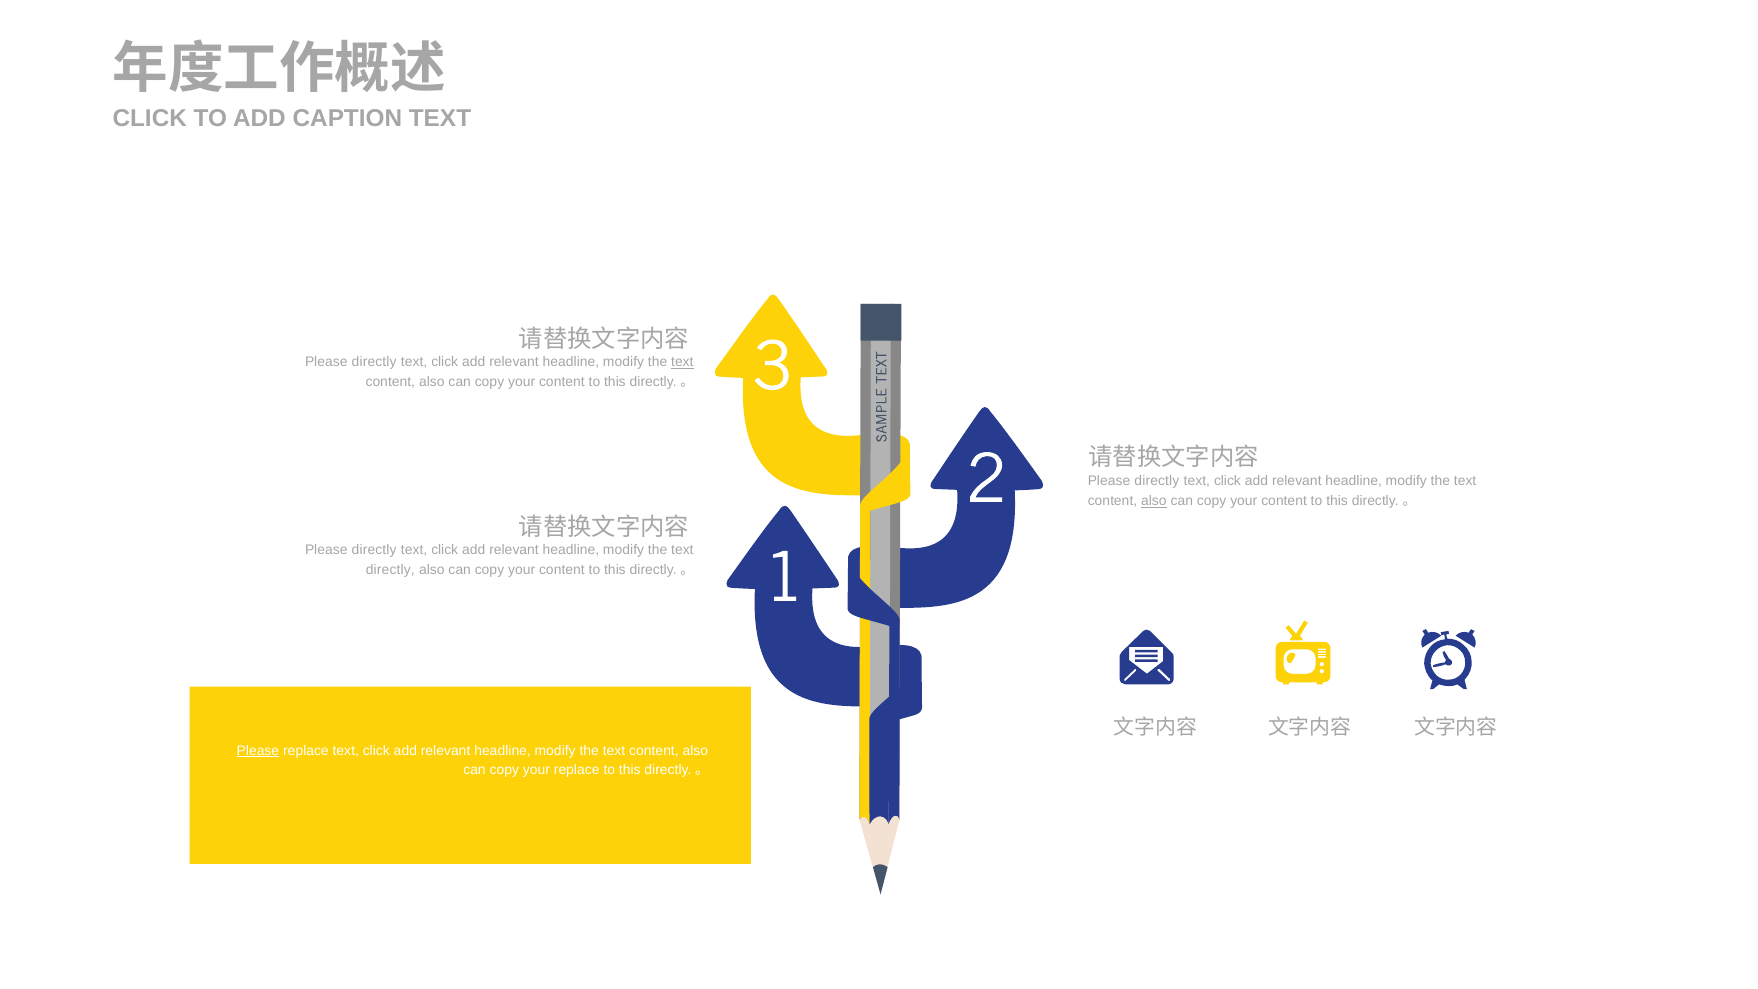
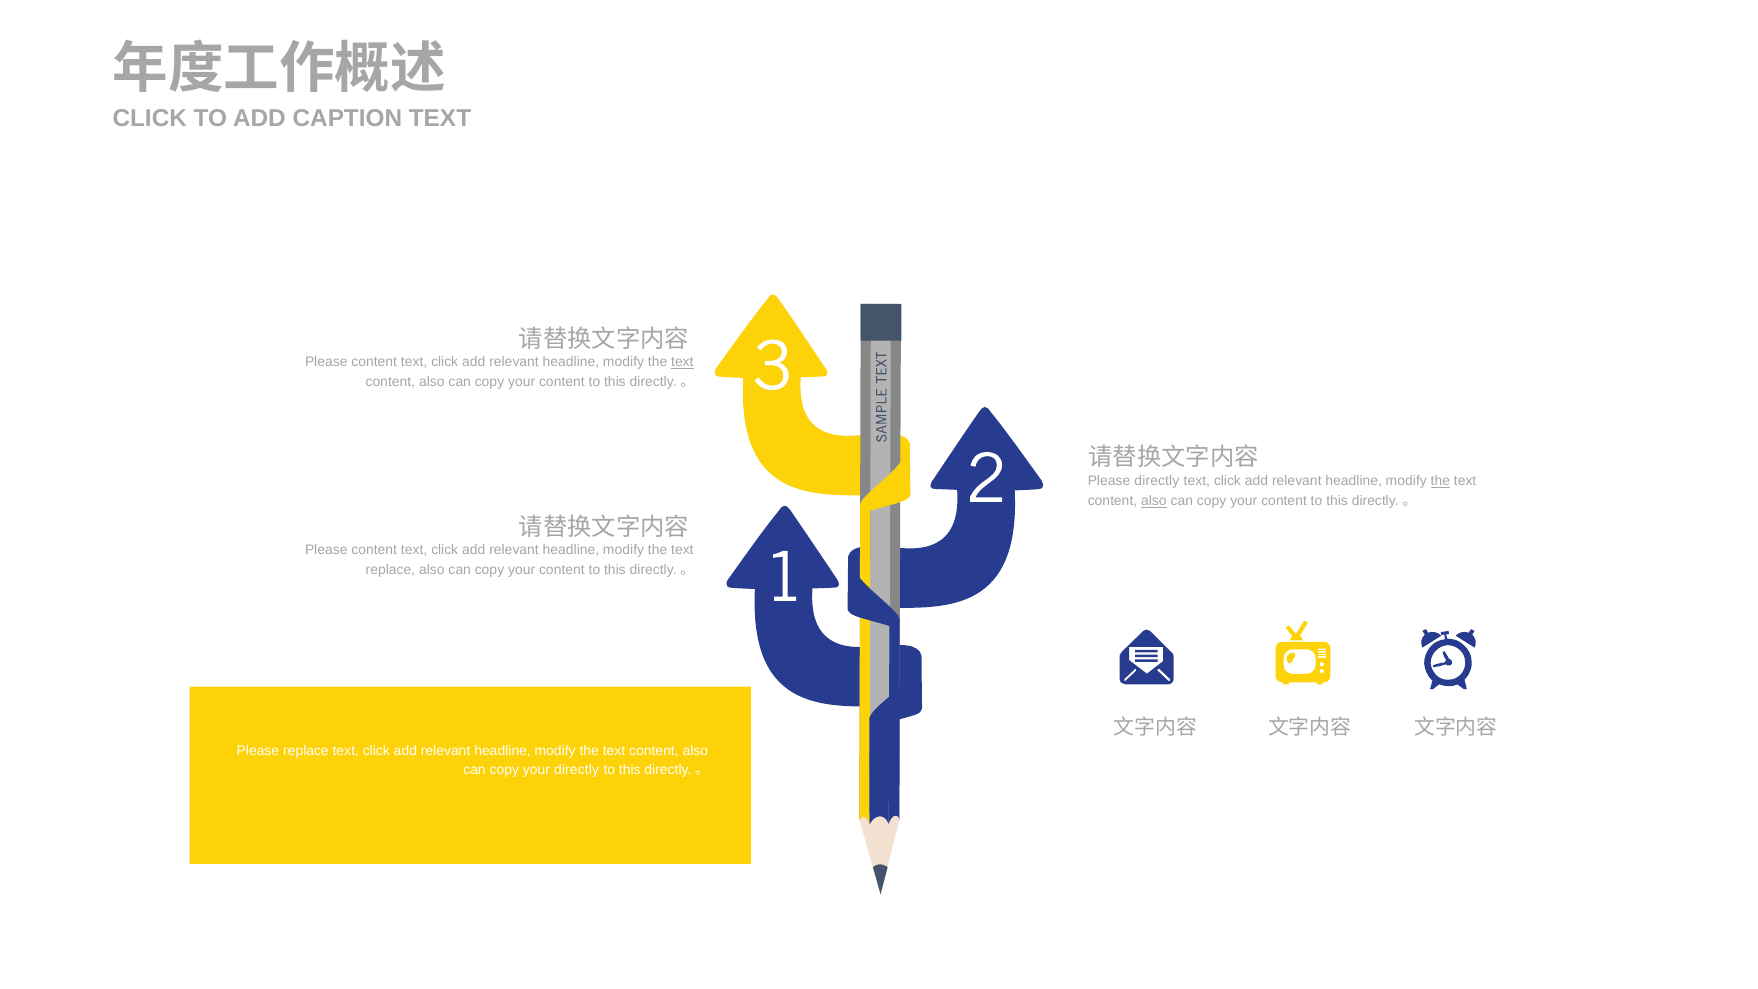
directly at (374, 362): directly -> content
the at (1440, 481) underline: none -> present
directly at (374, 550): directly -> content
directly at (390, 570): directly -> replace
Please at (258, 750) underline: present -> none
your replace: replace -> directly
